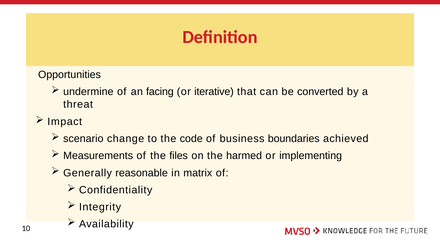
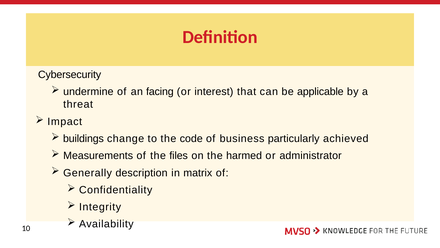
Opportunities: Opportunities -> Cybersecurity
iterative: iterative -> interest
converted: converted -> applicable
scenario: scenario -> buildings
boundaries: boundaries -> particularly
implementing: implementing -> administrator
reasonable: reasonable -> description
